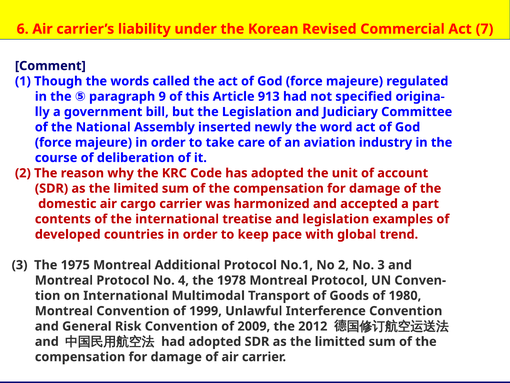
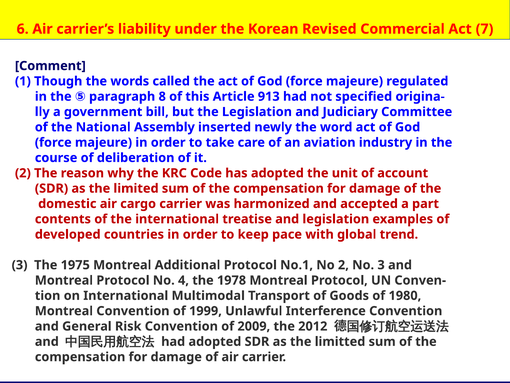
9: 9 -> 8
